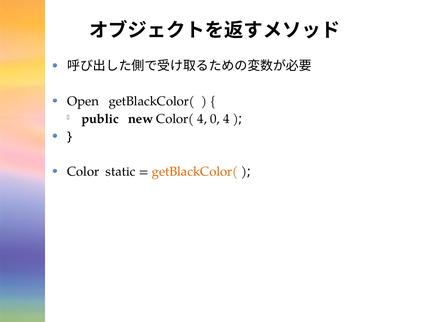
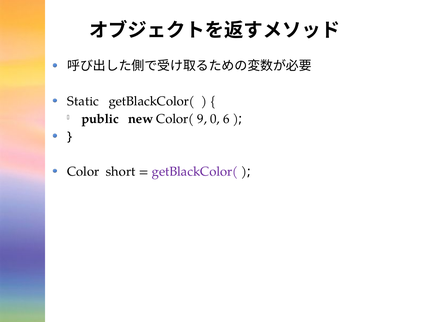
Open: Open -> Static
Color( 4: 4 -> 9
0 4: 4 -> 6
static: static -> short
getBlackColor( at (195, 172) colour: orange -> purple
